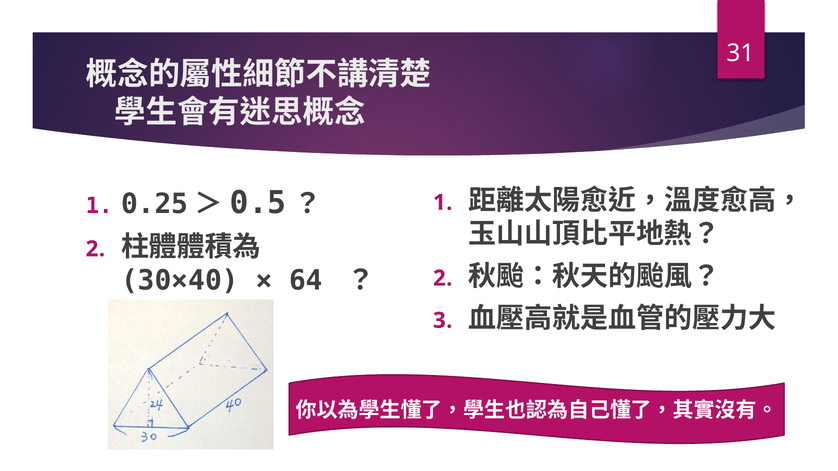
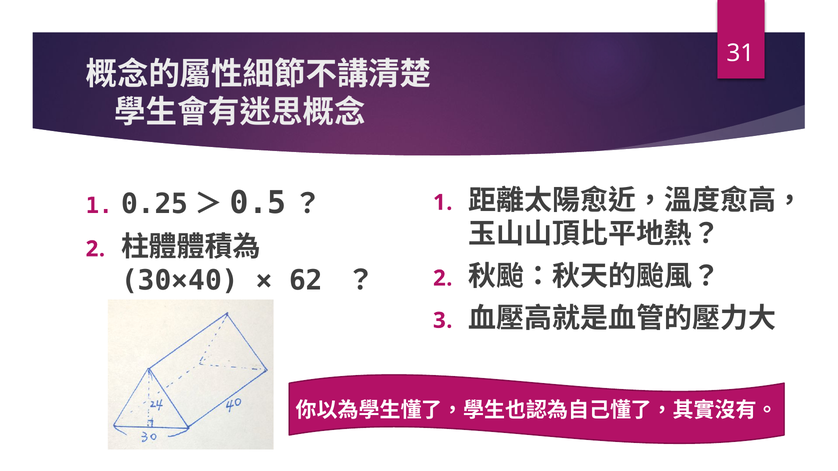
64: 64 -> 62
